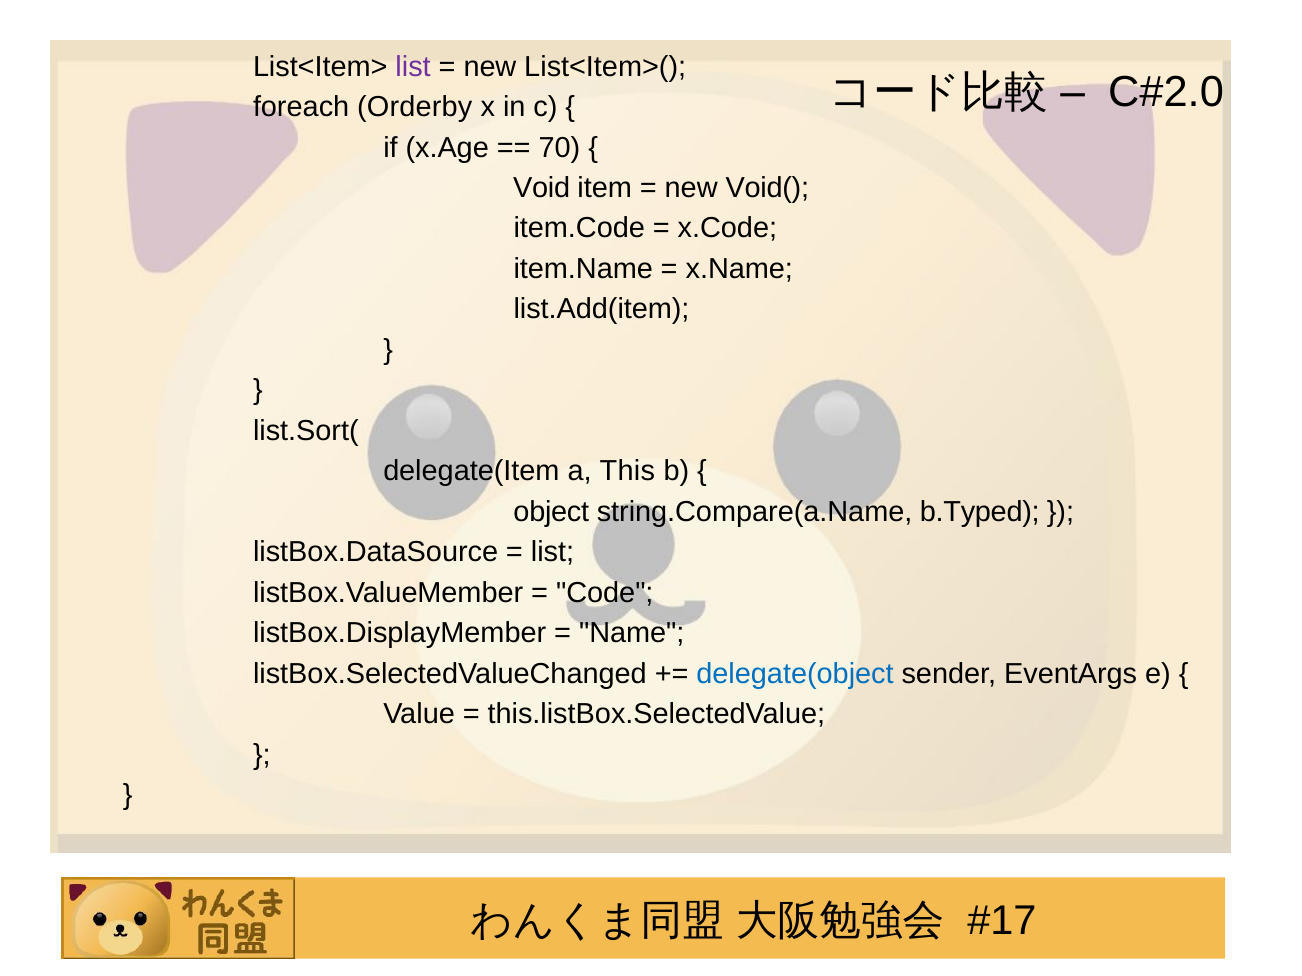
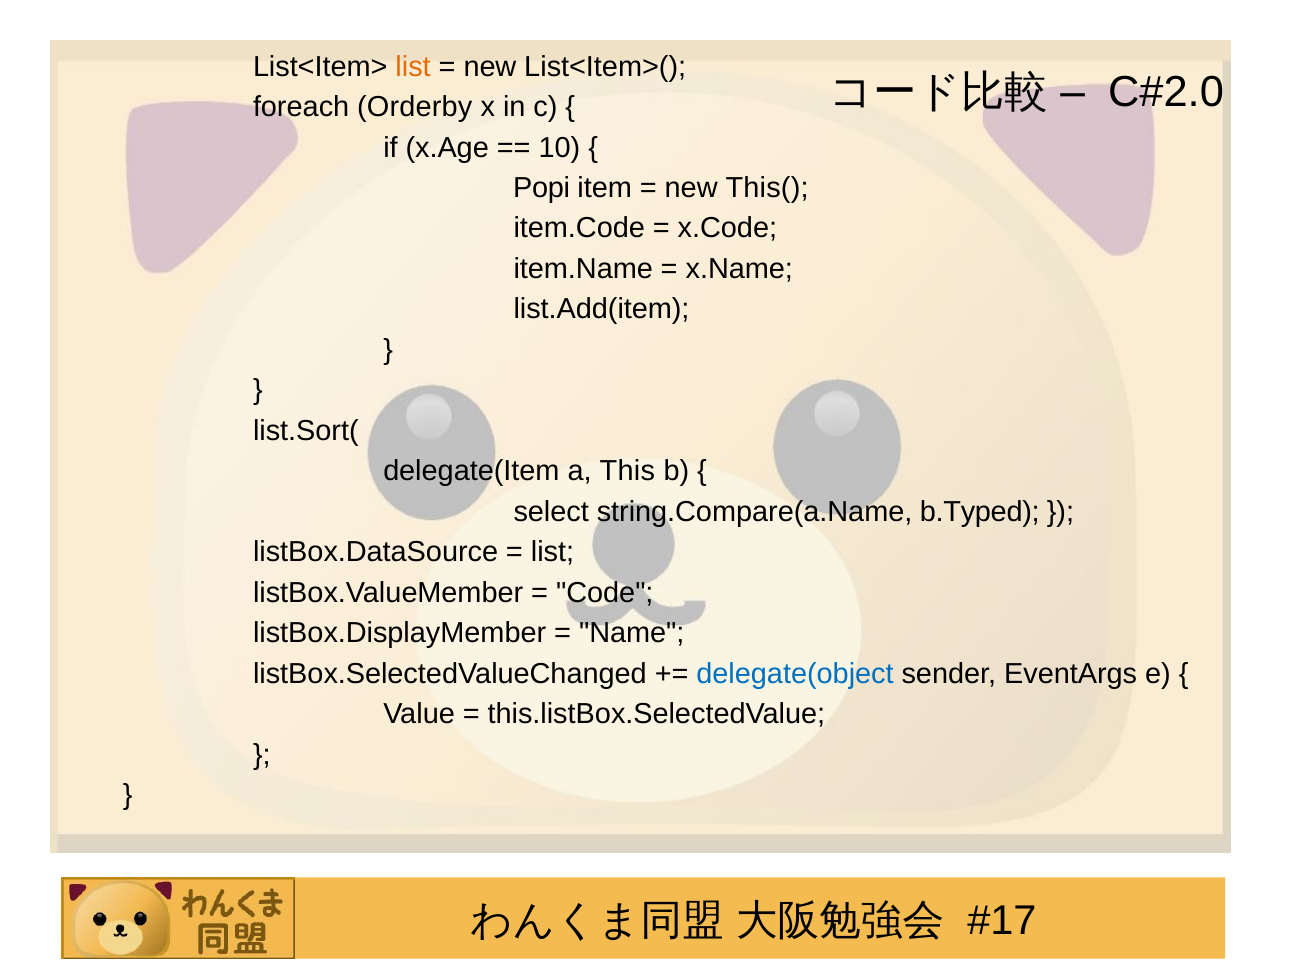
list at (413, 67) colour: purple -> orange
70: 70 -> 10
Void: Void -> Popi
Void(: Void( -> This(
object: object -> select
